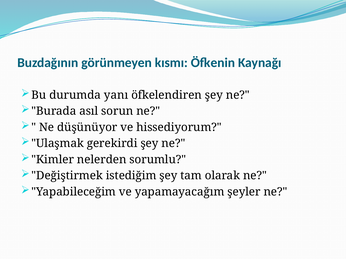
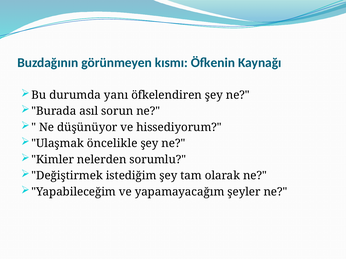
gerekirdi: gerekirdi -> öncelikle
